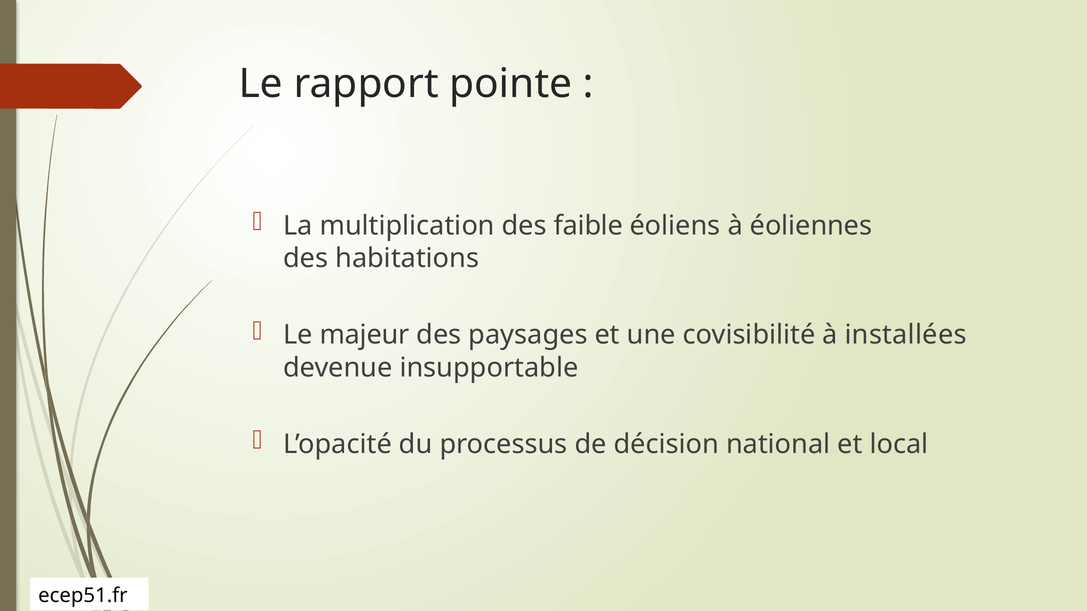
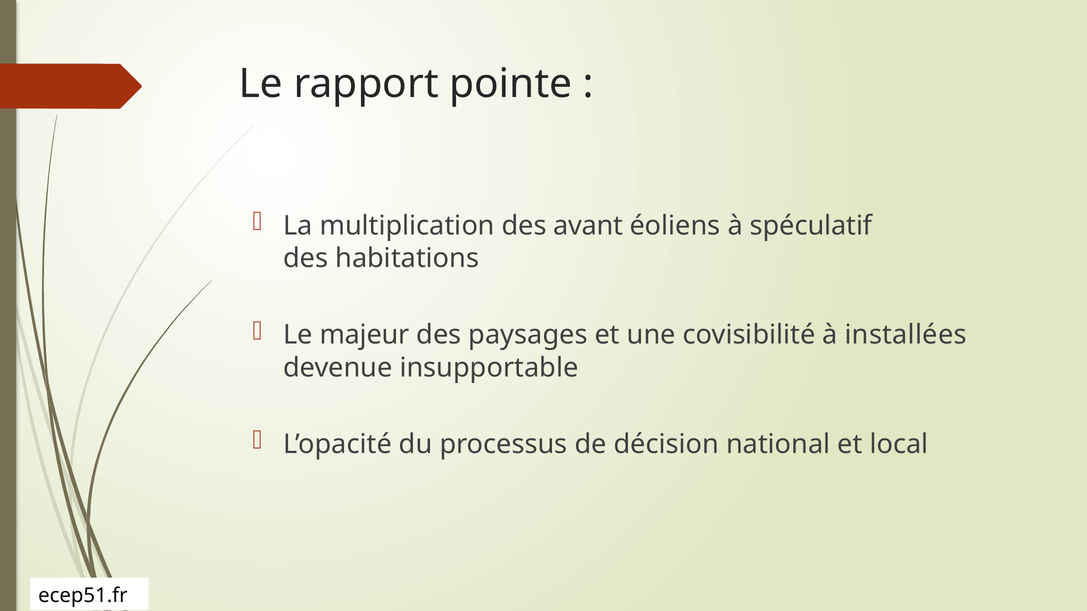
faible: faible -> avant
éoliennes: éoliennes -> spéculatif
